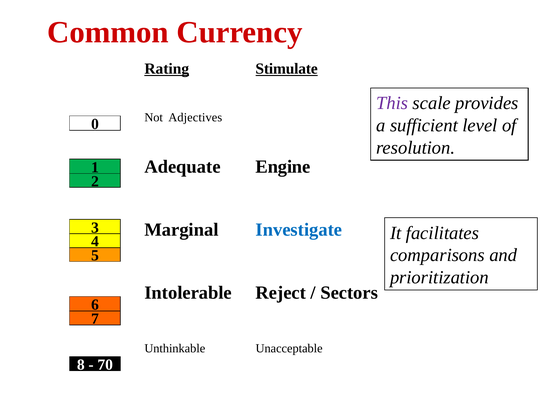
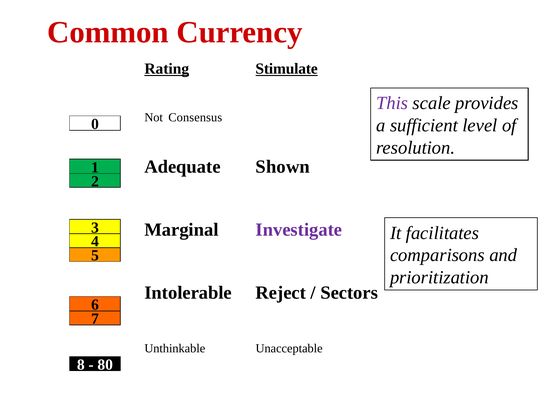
Adjectives: Adjectives -> Consensus
Engine: Engine -> Shown
Investigate colour: blue -> purple
70: 70 -> 80
